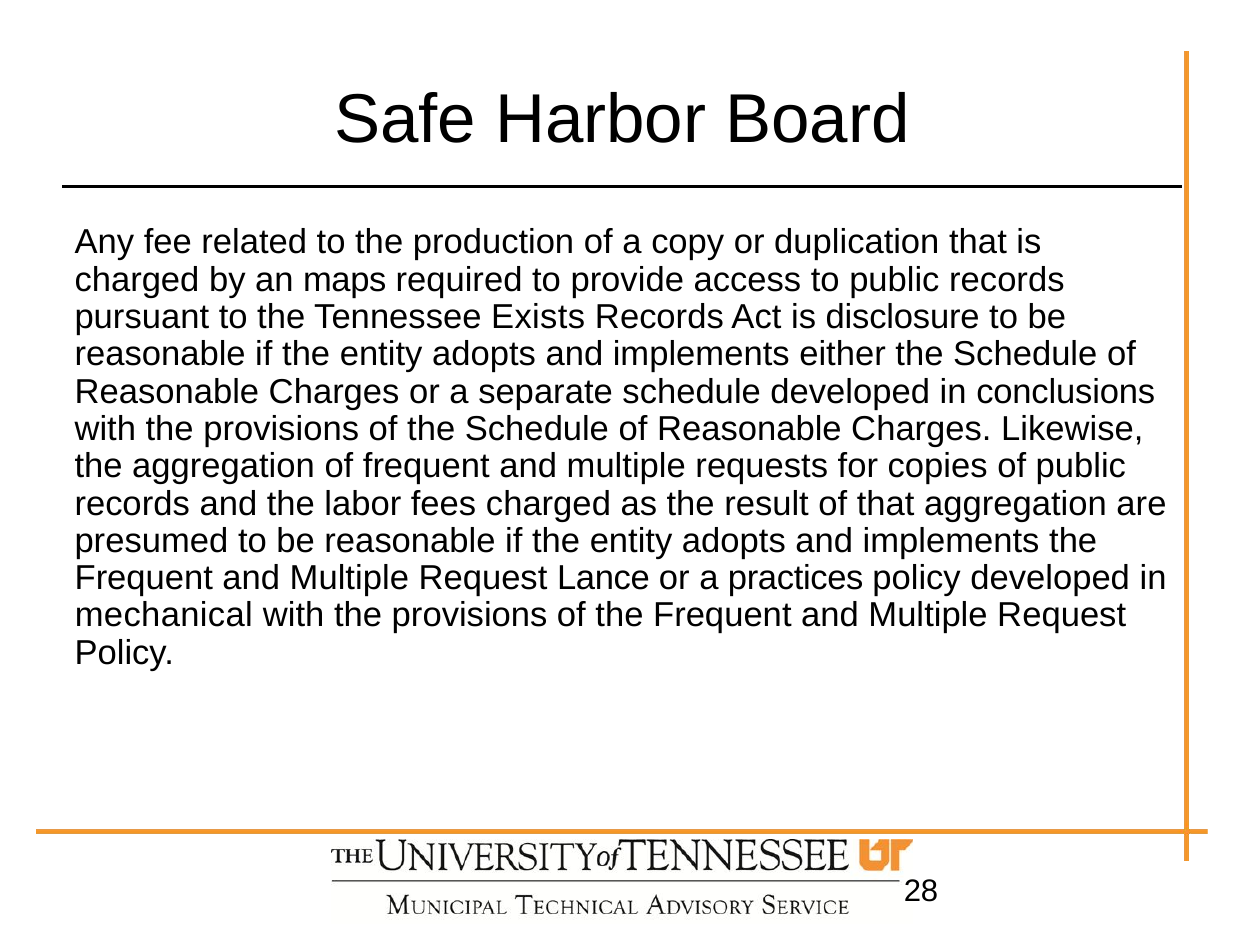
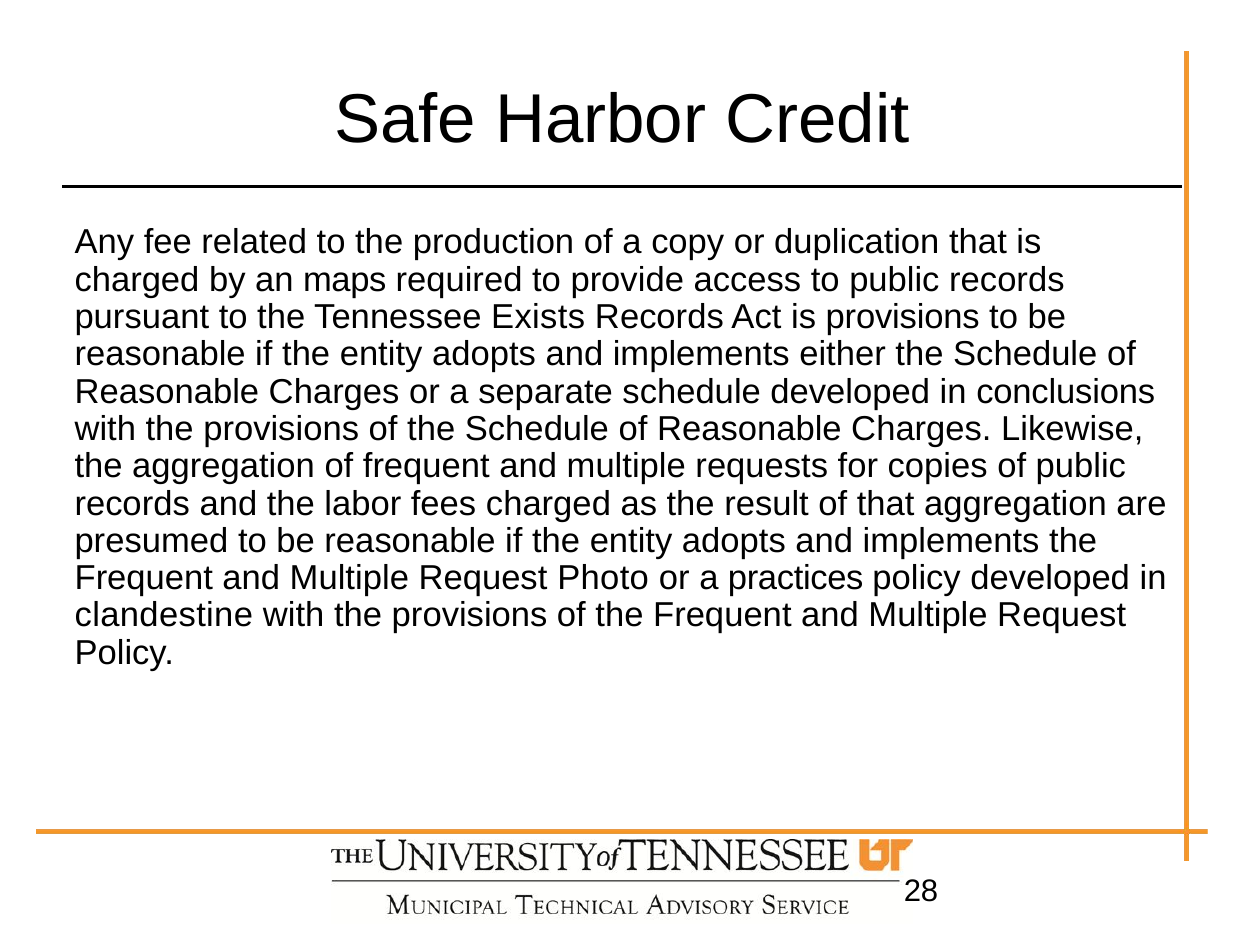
Board: Board -> Credit
is disclosure: disclosure -> provisions
Lance: Lance -> Photo
mechanical: mechanical -> clandestine
